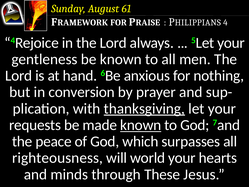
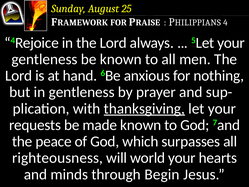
61: 61 -> 25
in conversion: conversion -> gentleness
known at (141, 125) underline: present -> none
These: These -> Begin
